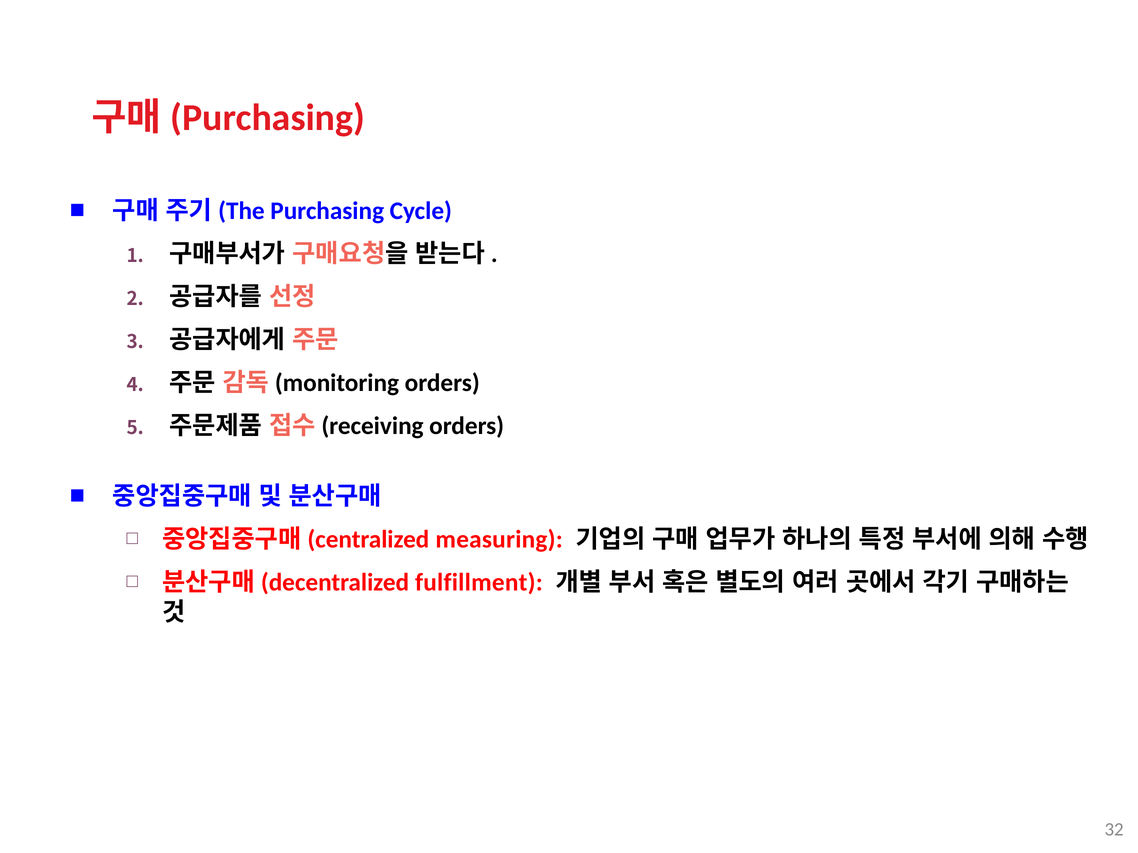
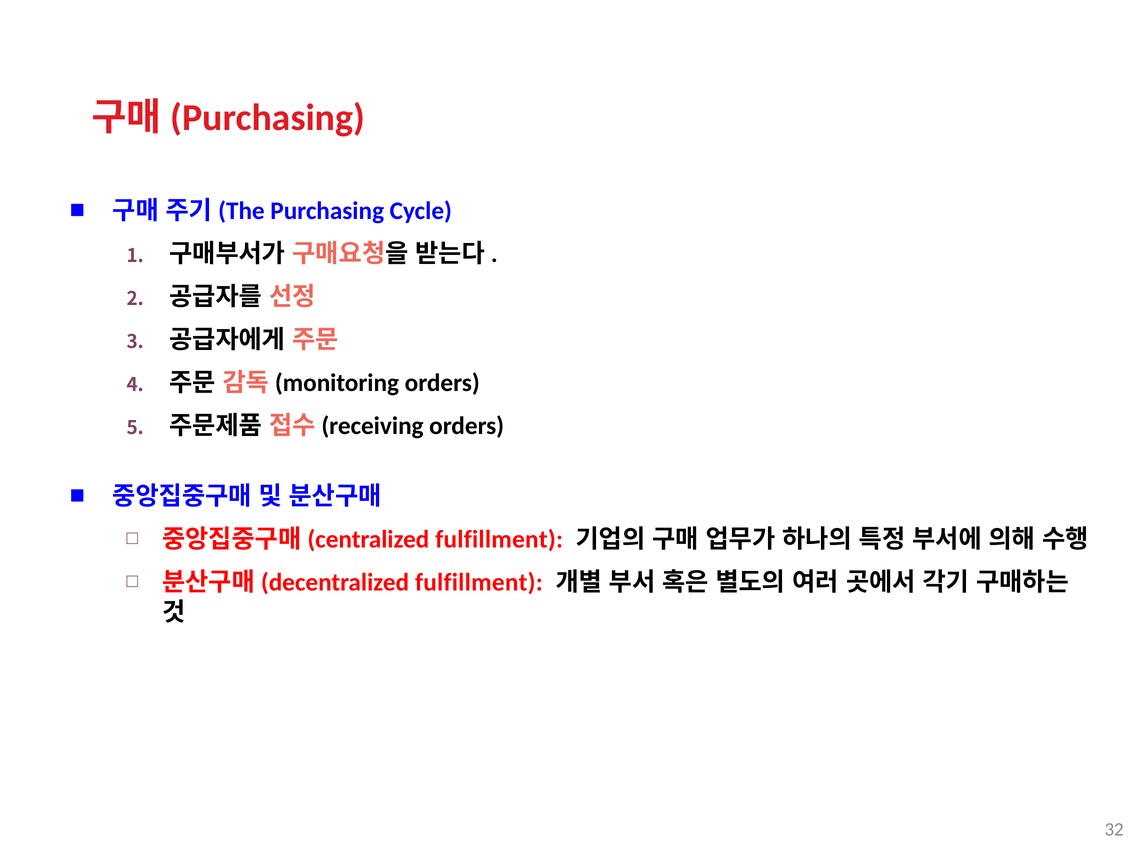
measuring at (499, 540): measuring -> fulfillment
